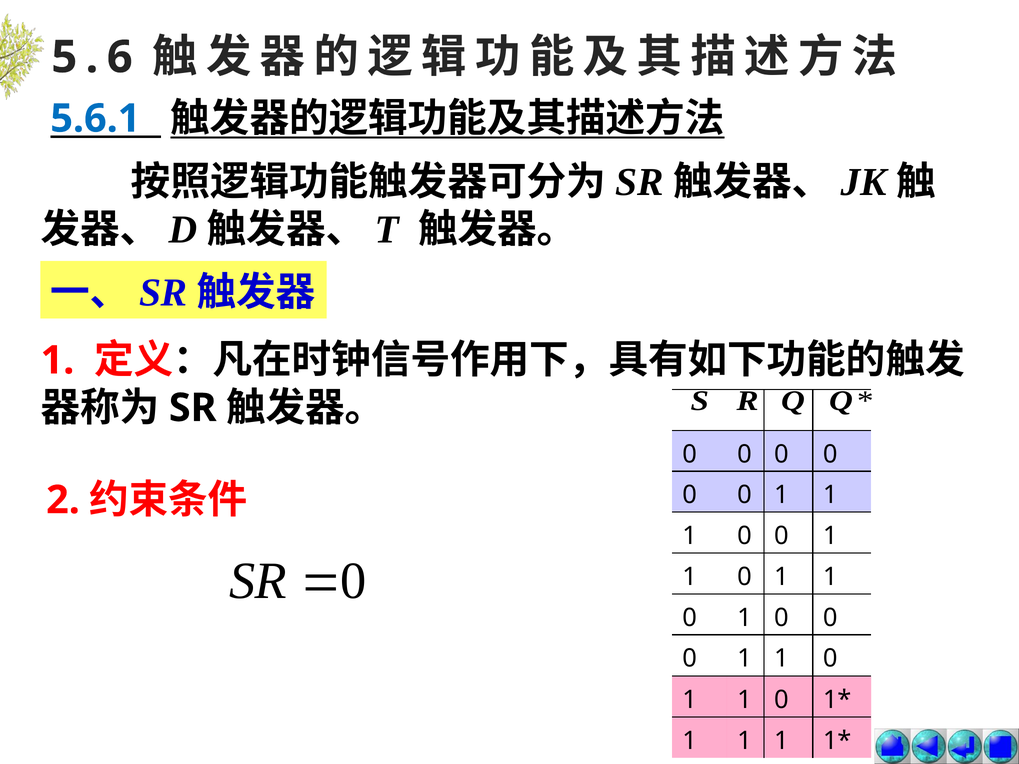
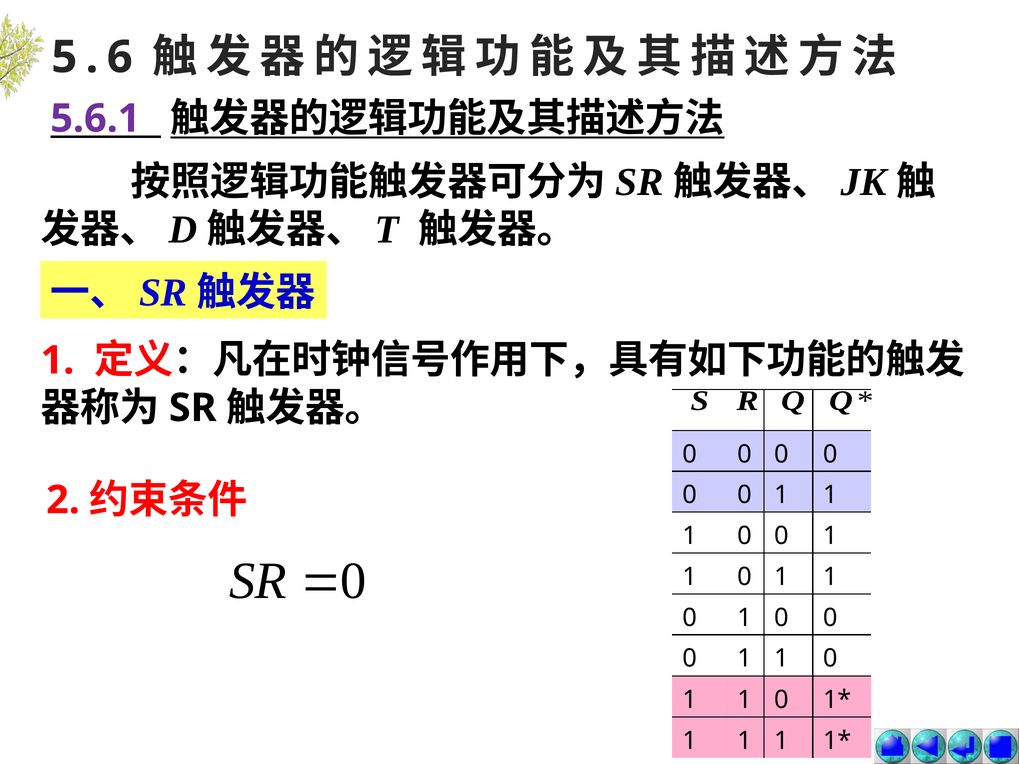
5.6.1 colour: blue -> purple
